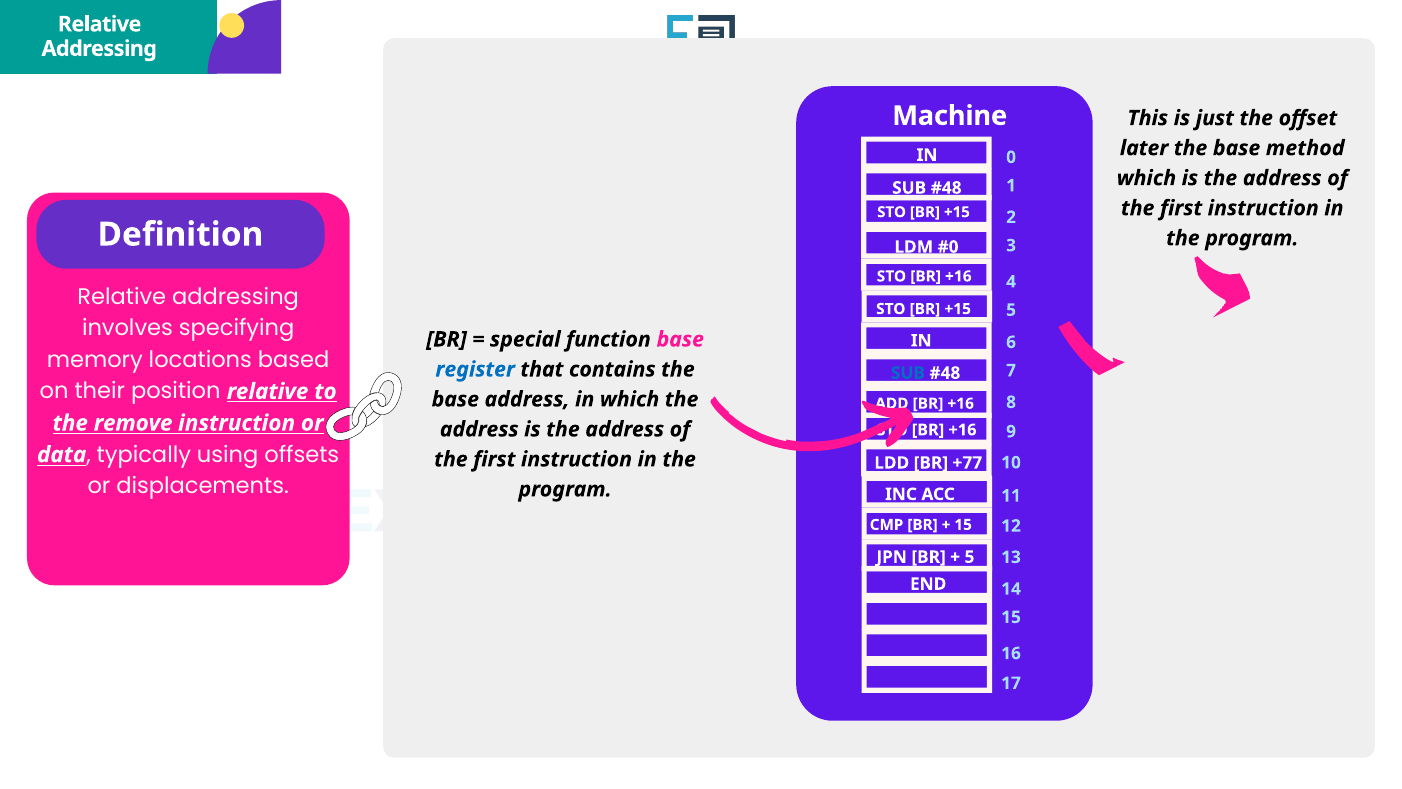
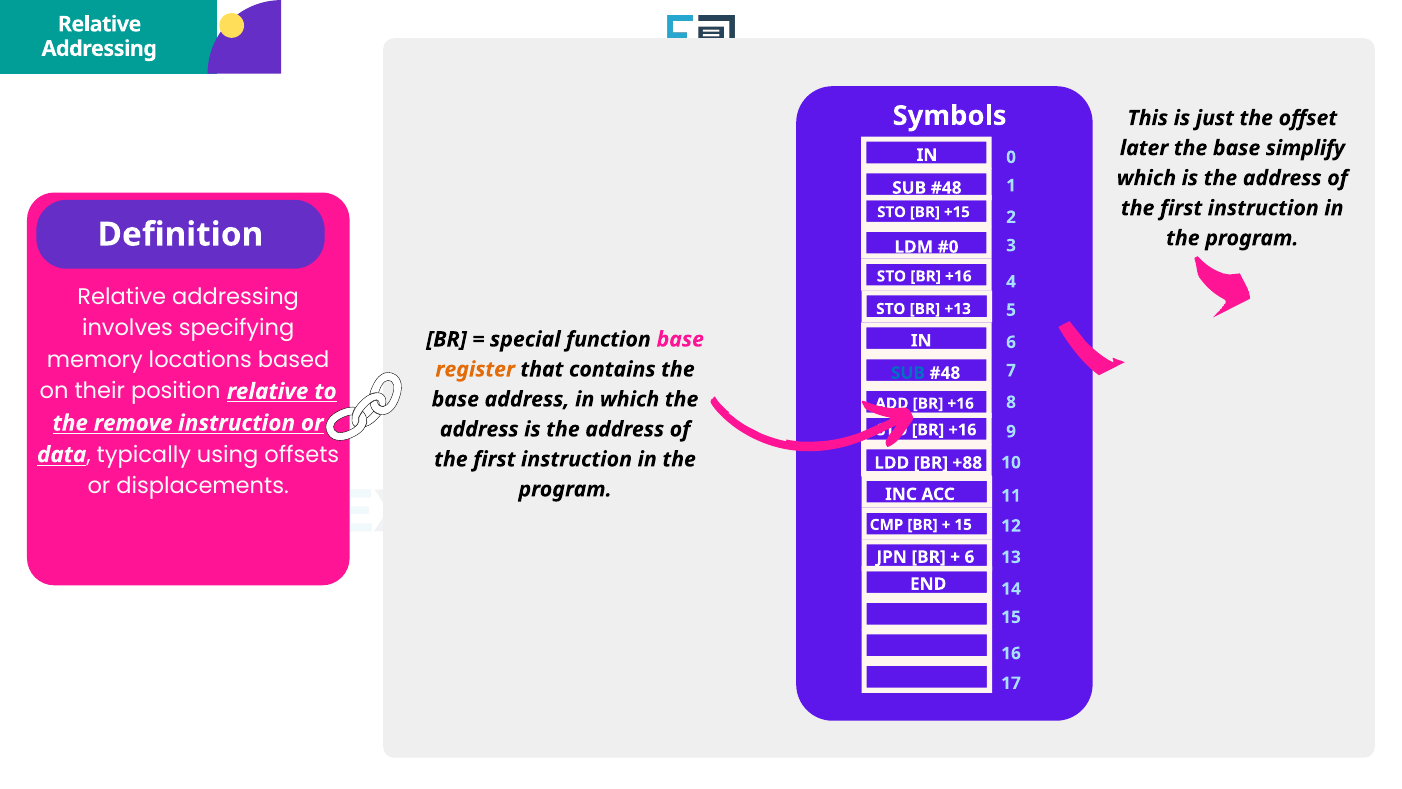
Machine: Machine -> Symbols
method: method -> simplify
+15 at (958, 309): +15 -> +13
register colour: blue -> orange
+77: +77 -> +88
5 at (969, 557): 5 -> 6
